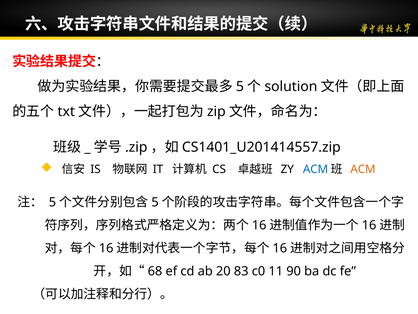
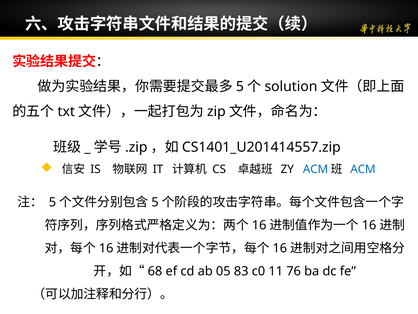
ACM at (363, 169) colour: orange -> blue
20: 20 -> 05
90: 90 -> 76
